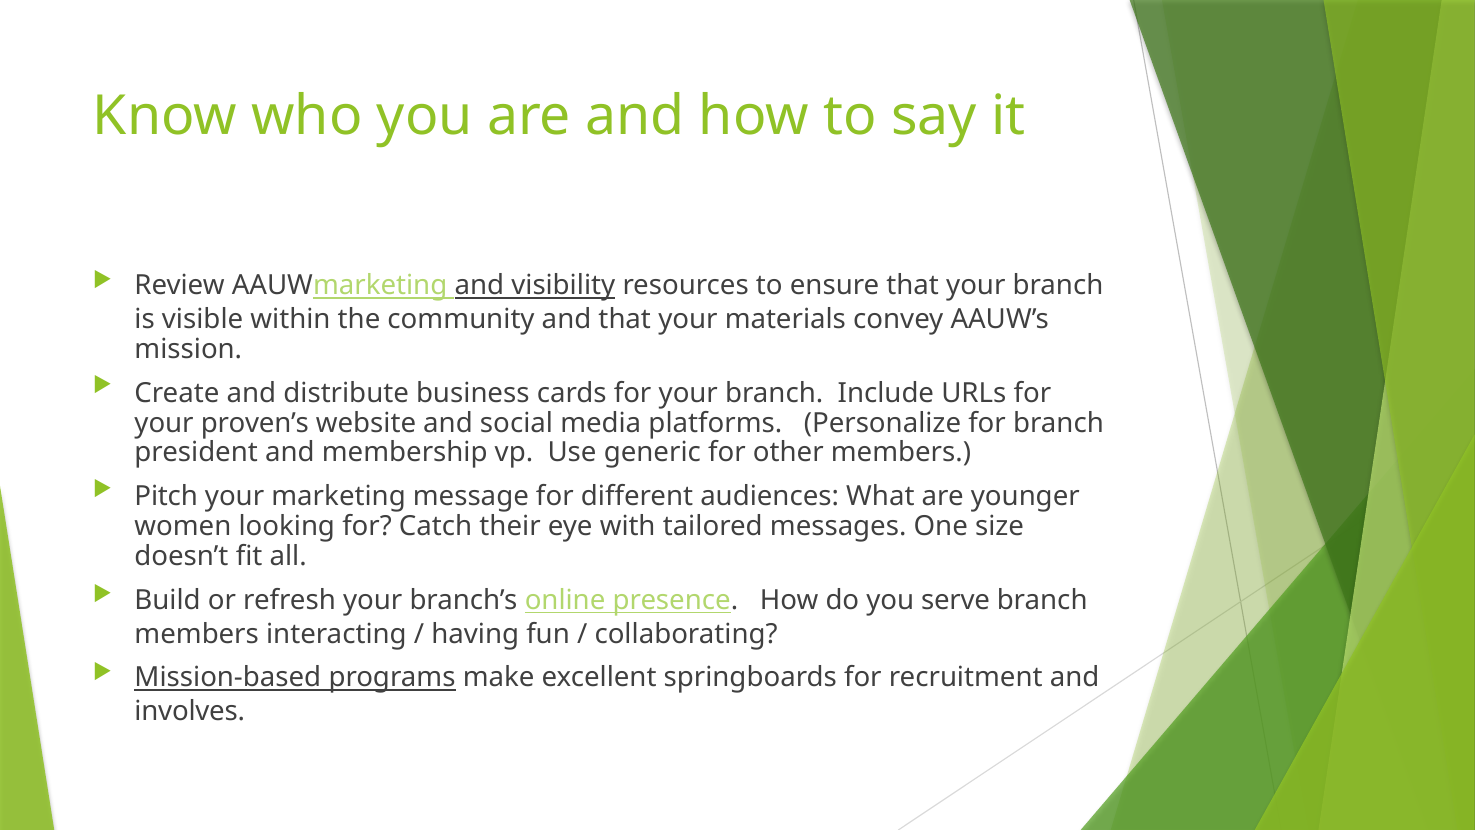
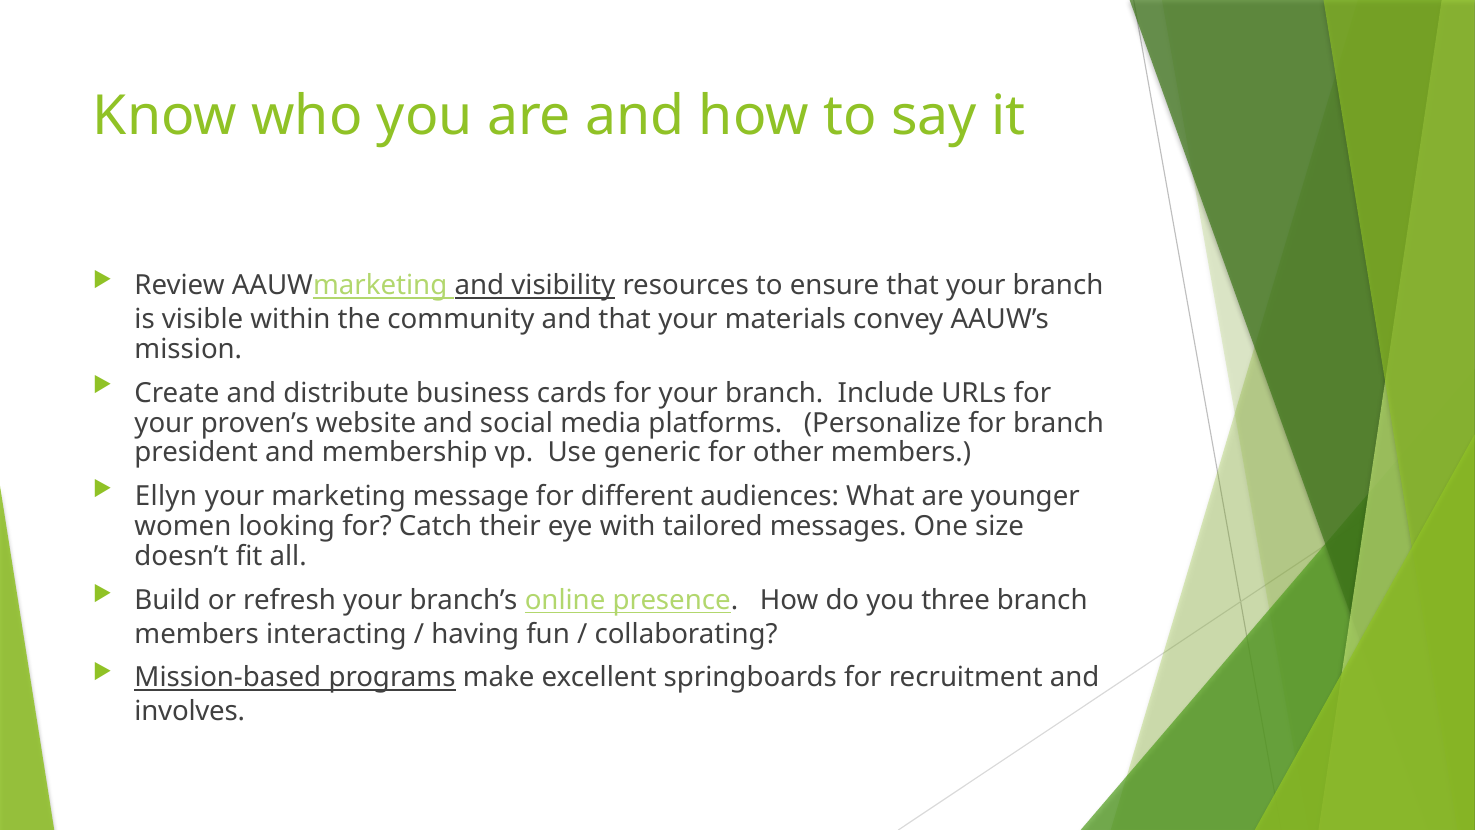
Pitch: Pitch -> Ellyn
serve: serve -> three
